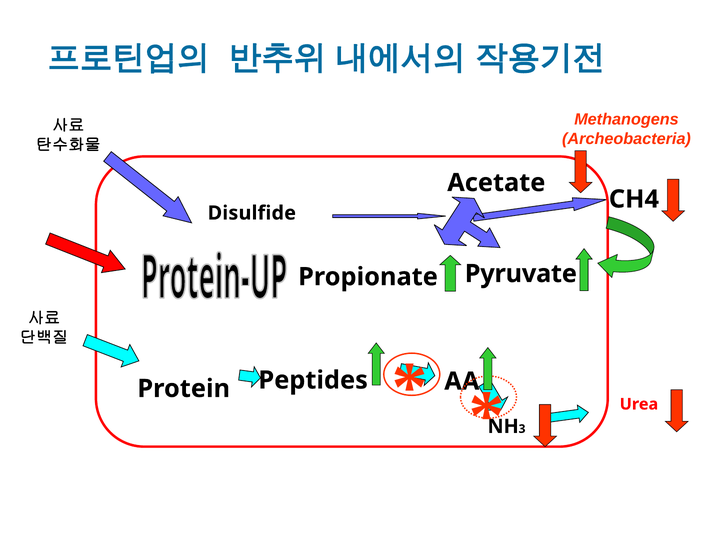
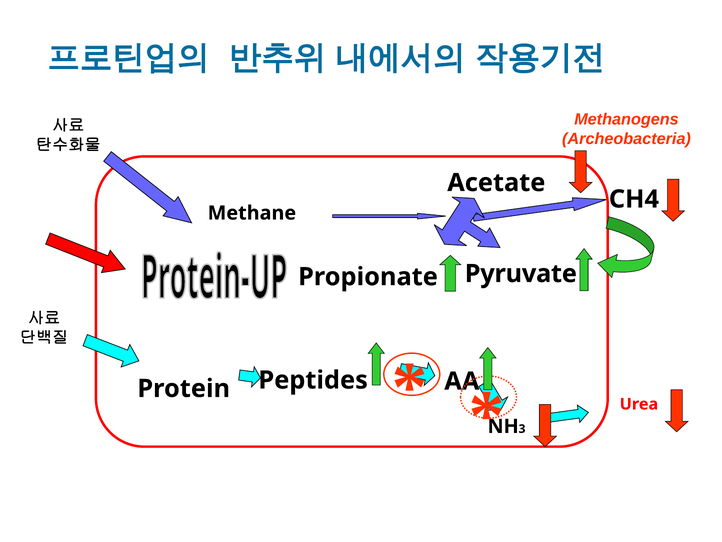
Disulfide: Disulfide -> Methane
